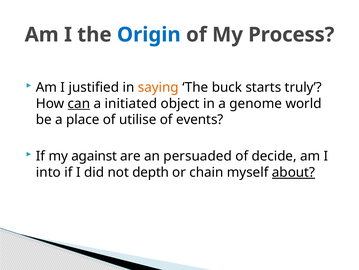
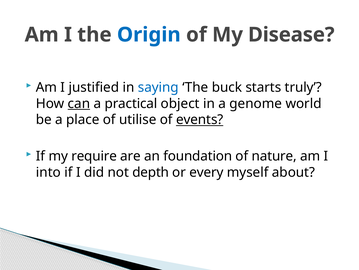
Process: Process -> Disease
saying colour: orange -> blue
initiated: initiated -> practical
events underline: none -> present
against: against -> require
persuaded: persuaded -> foundation
decide: decide -> nature
chain: chain -> every
about underline: present -> none
